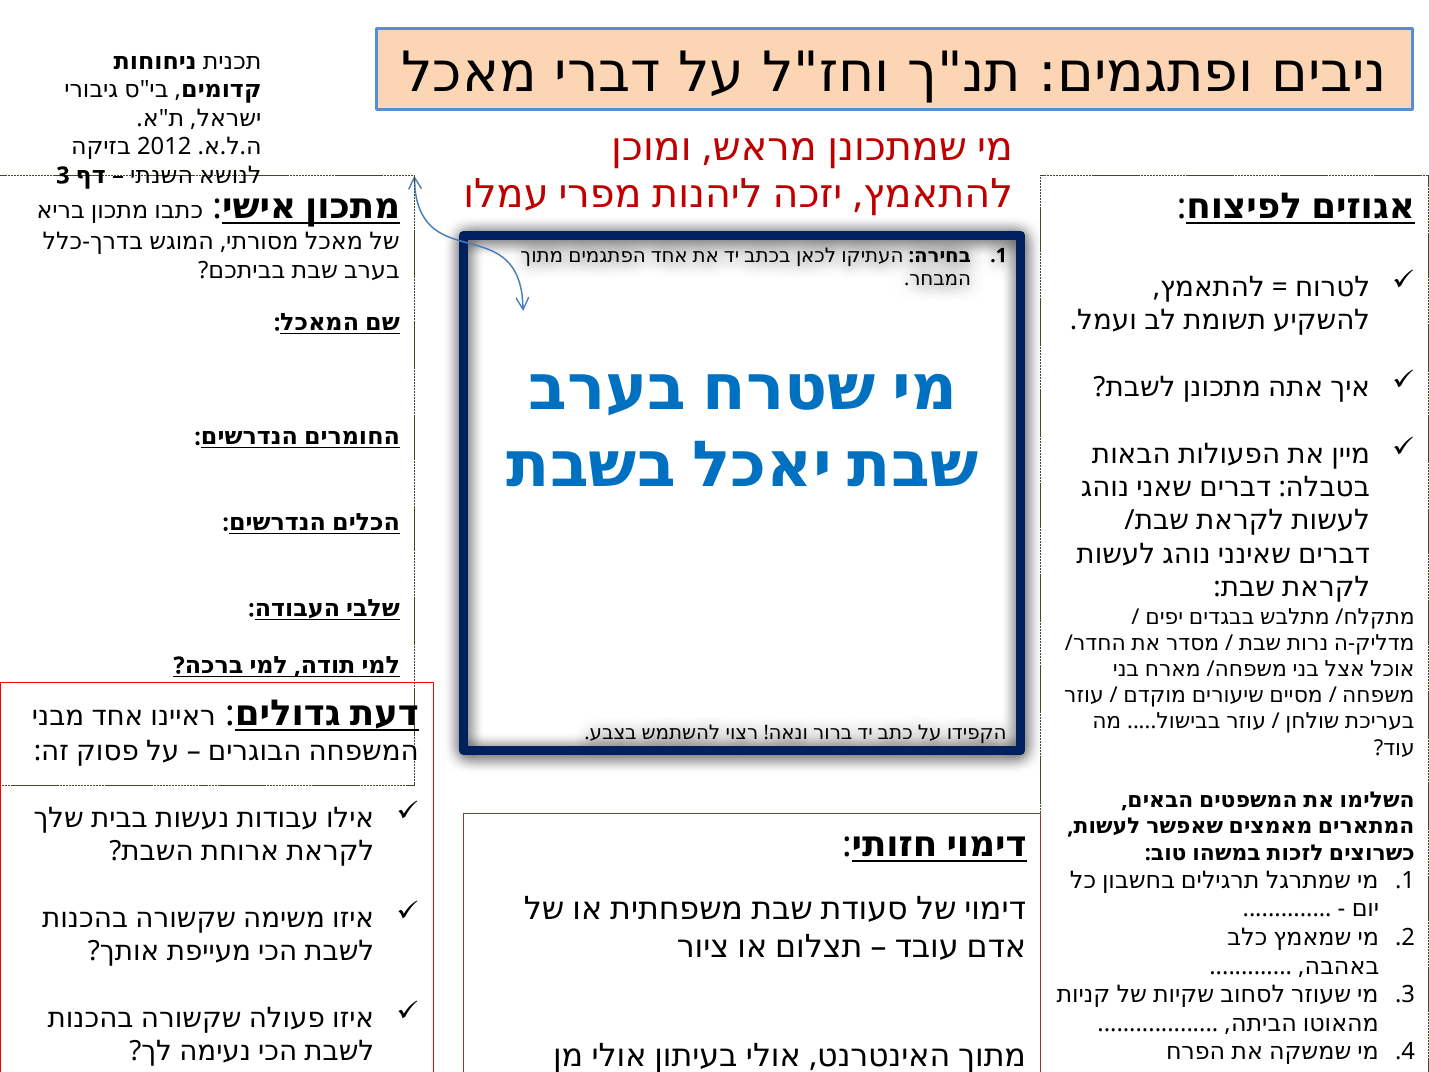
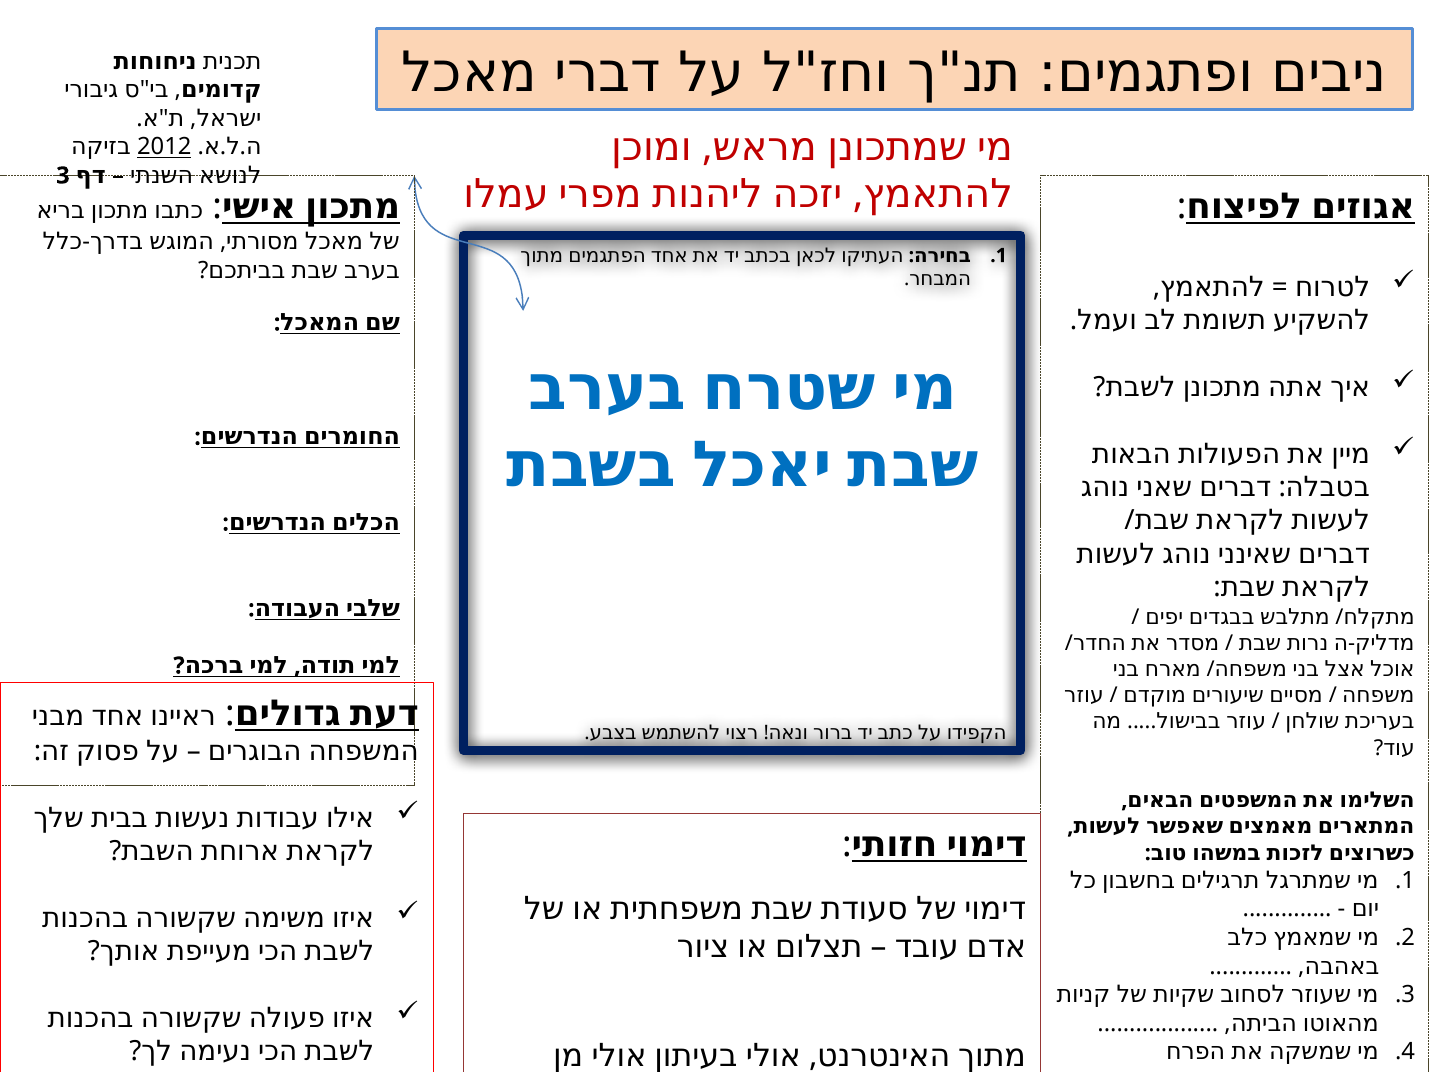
2012 underline: none -> present
